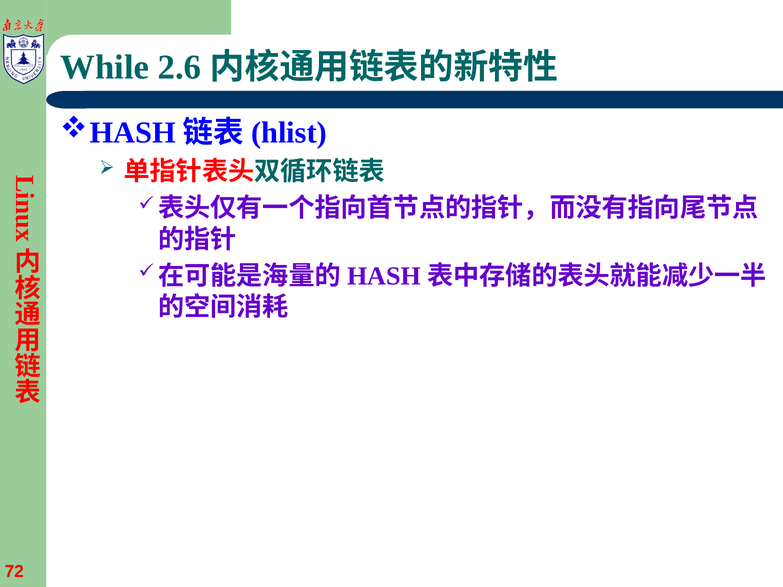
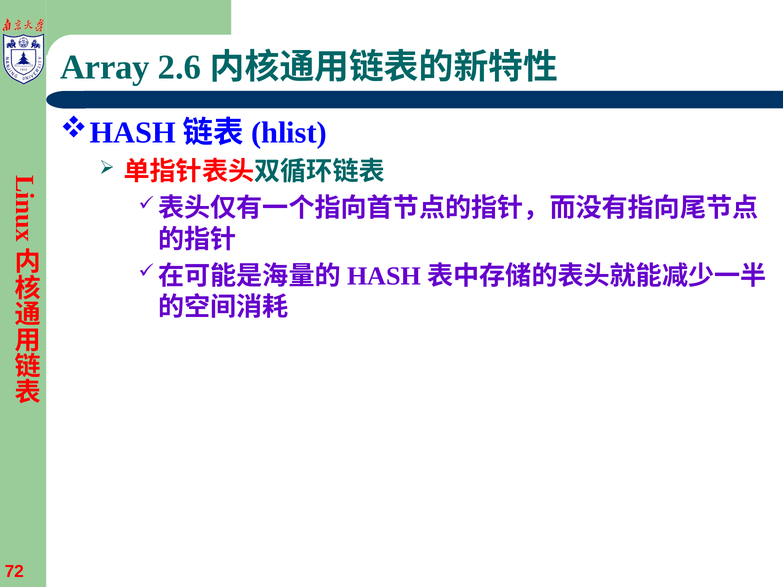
While: While -> Array
